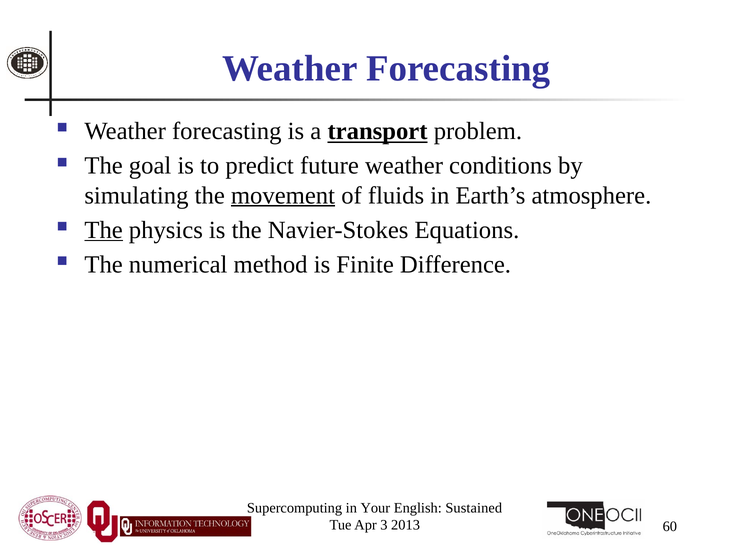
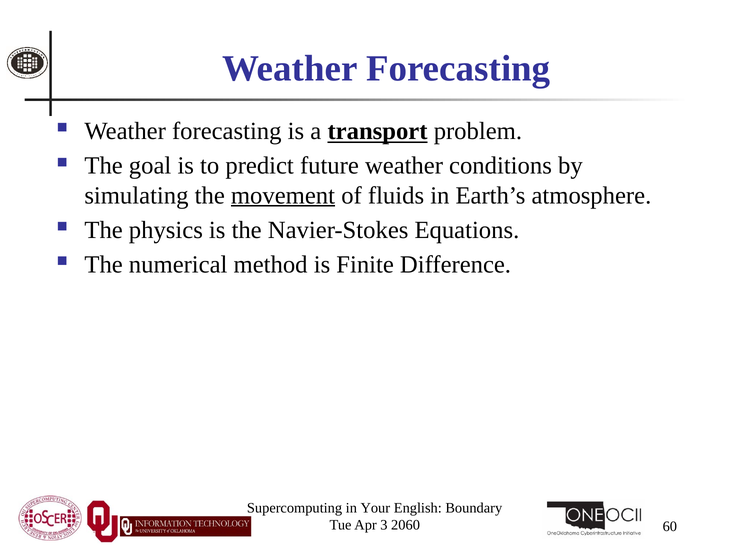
The at (104, 230) underline: present -> none
Sustained: Sustained -> Boundary
2013: 2013 -> 2060
